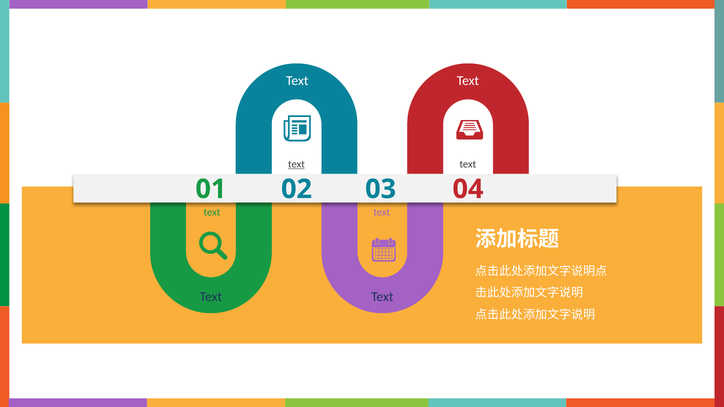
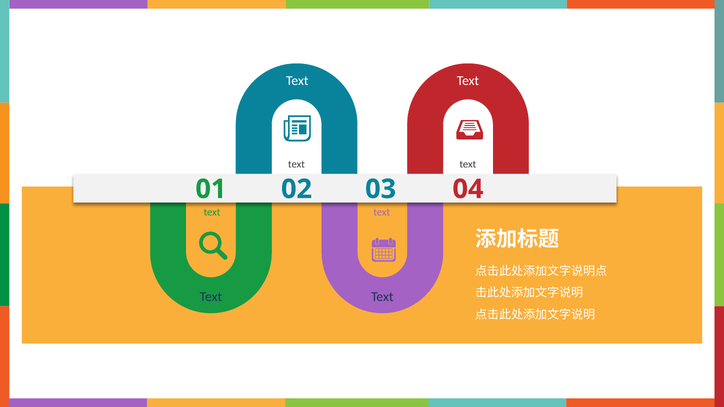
text at (296, 164) underline: present -> none
